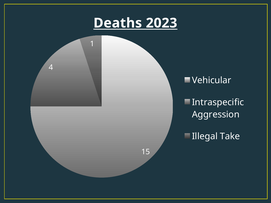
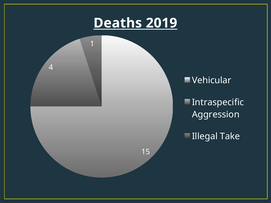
2023: 2023 -> 2019
